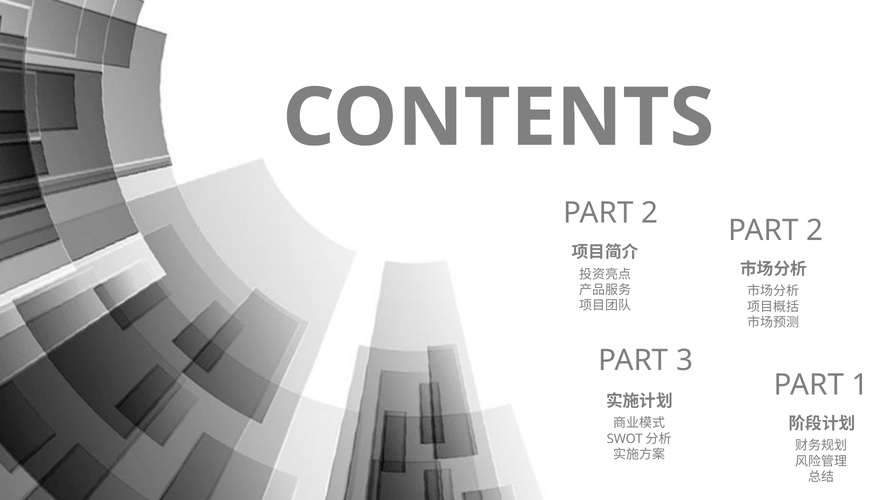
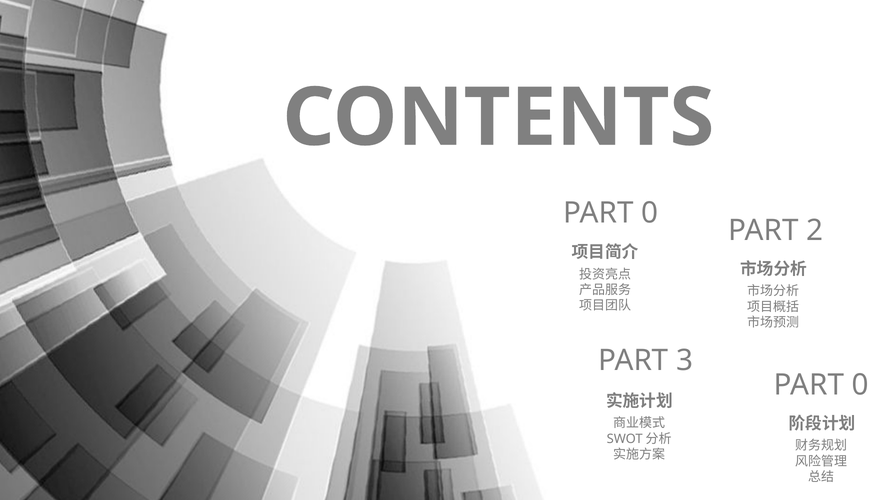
2 at (650, 213): 2 -> 0
1 at (860, 385): 1 -> 0
